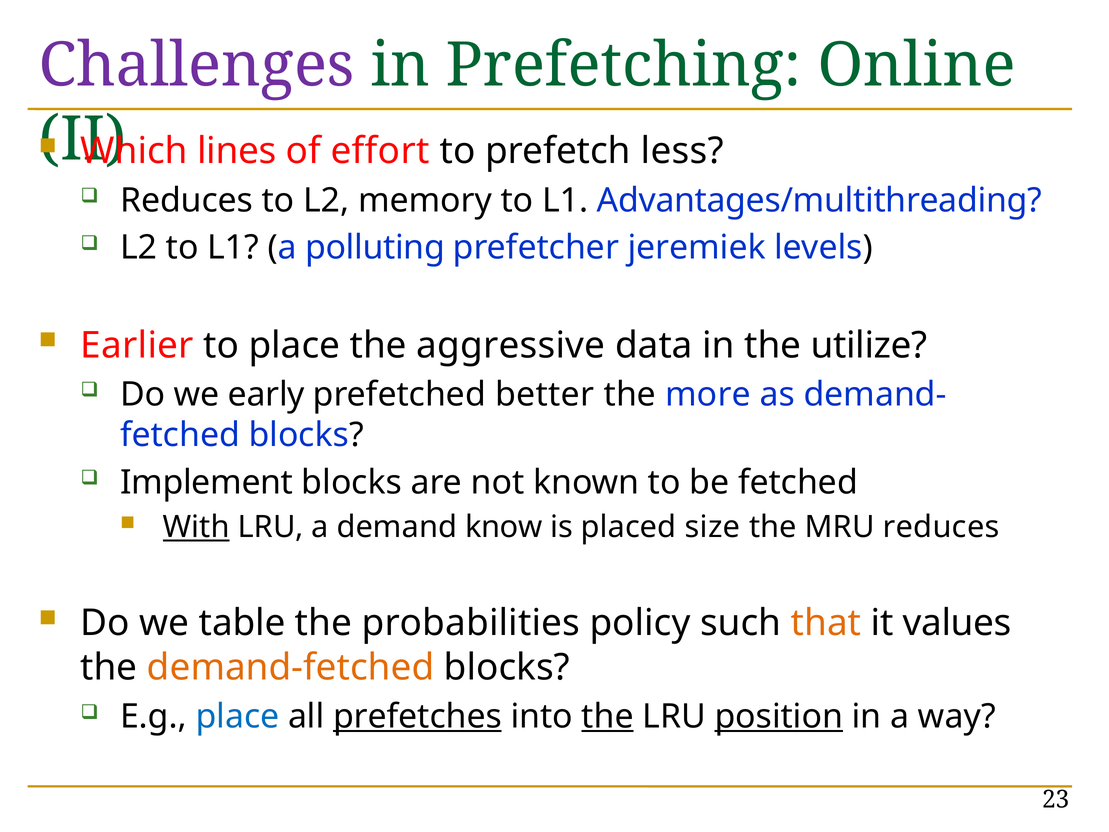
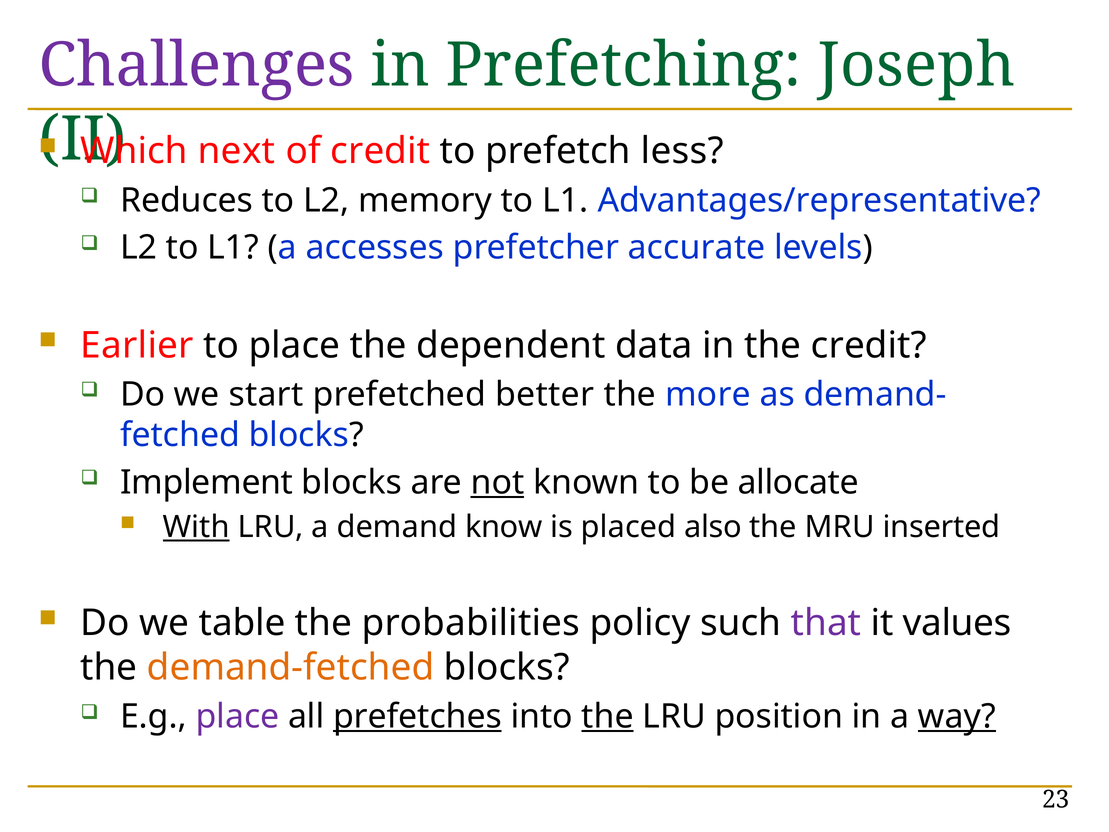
Online: Online -> Joseph
lines: lines -> next
of effort: effort -> credit
Advantages/multithreading: Advantages/multithreading -> Advantages/representative
polluting: polluting -> accesses
jeremiek: jeremiek -> accurate
aggressive: aggressive -> dependent
the utilize: utilize -> credit
early: early -> start
not underline: none -> present
be fetched: fetched -> allocate
size: size -> also
MRU reduces: reduces -> inserted
that colour: orange -> purple
place at (237, 716) colour: blue -> purple
position underline: present -> none
way underline: none -> present
